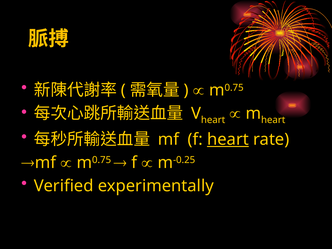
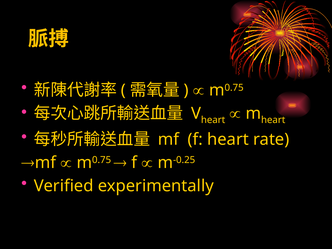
heart at (228, 139) underline: present -> none
